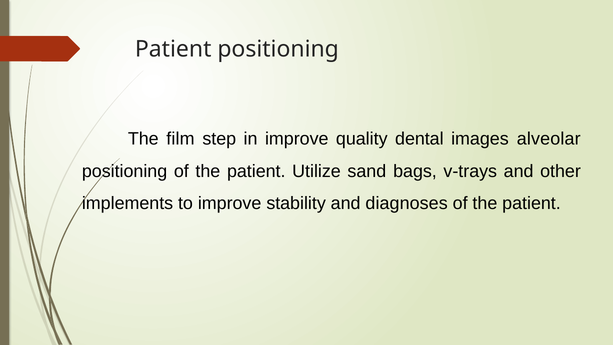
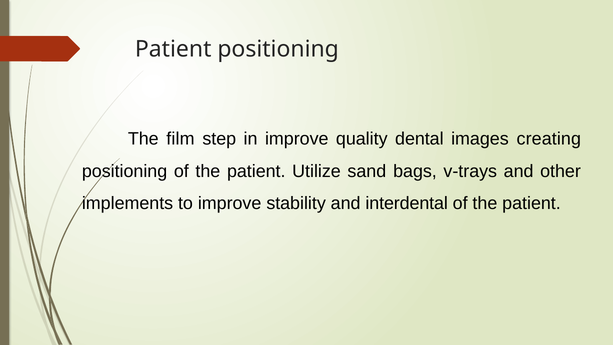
alveolar: alveolar -> creating
diagnoses: diagnoses -> interdental
